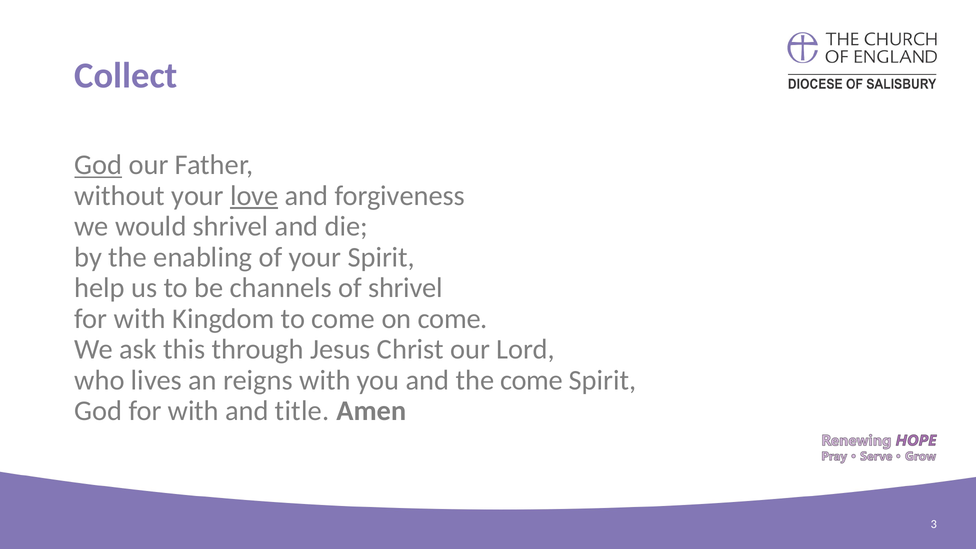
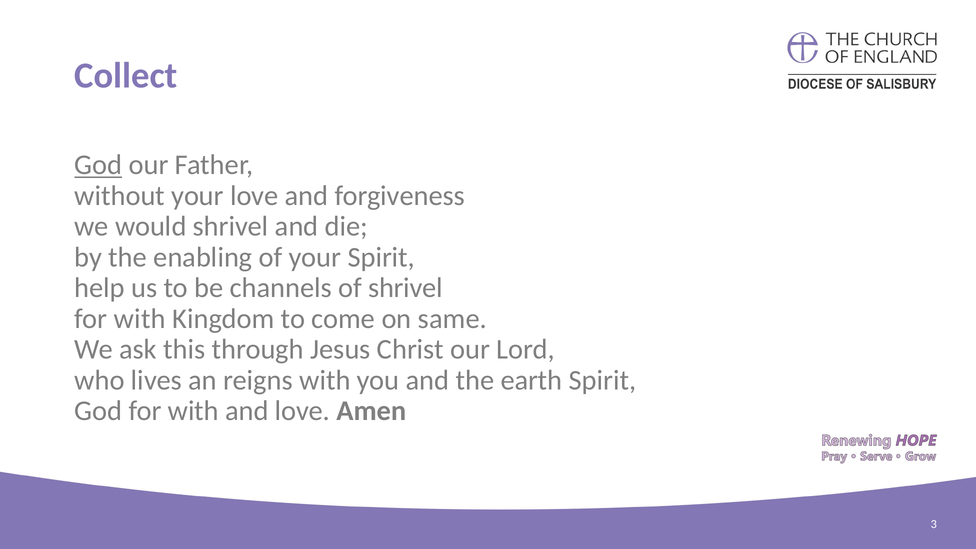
love at (254, 196) underline: present -> none
on come: come -> same
the come: come -> earth
and title: title -> love
